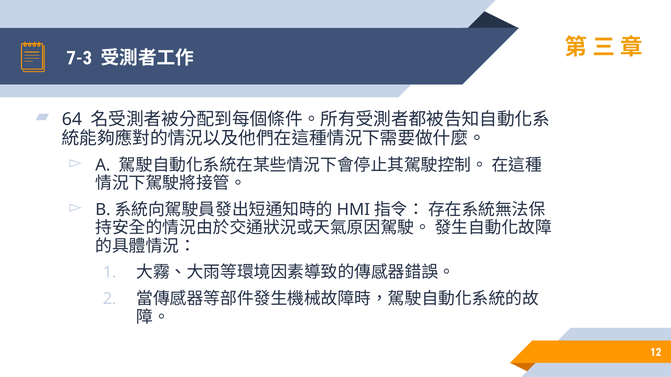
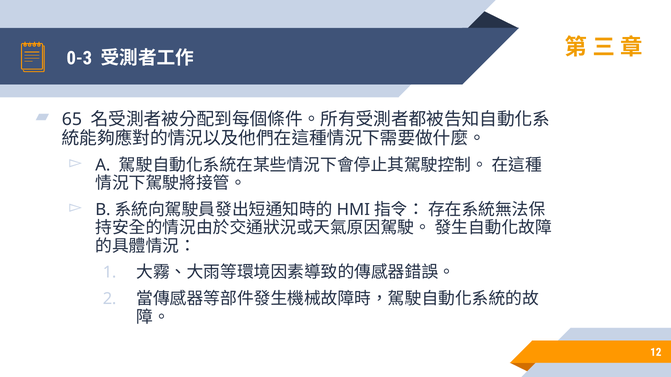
7-3: 7-3 -> 0-3
64: 64 -> 65
